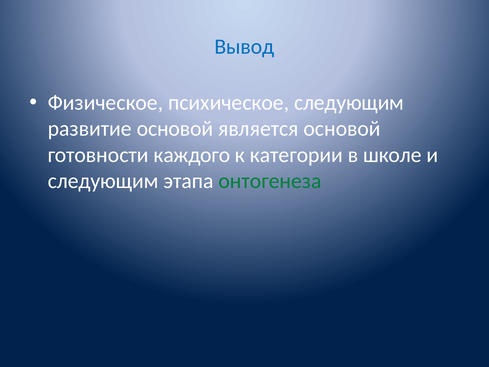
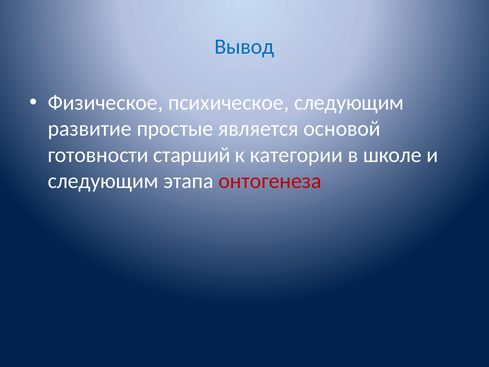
развитие основой: основой -> простые
каждого: каждого -> старший
онтогенеза colour: green -> red
